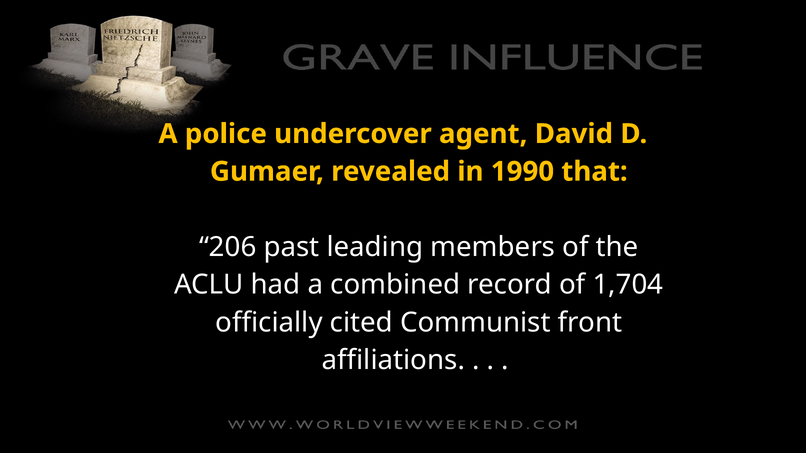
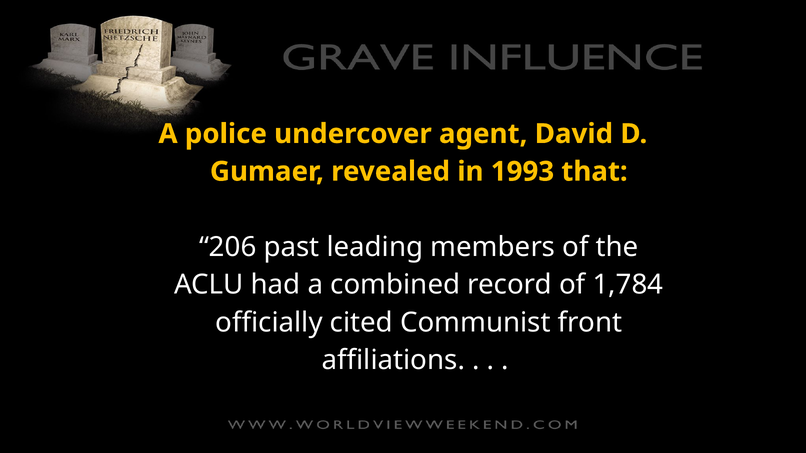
1990: 1990 -> 1993
1,704: 1,704 -> 1,784
